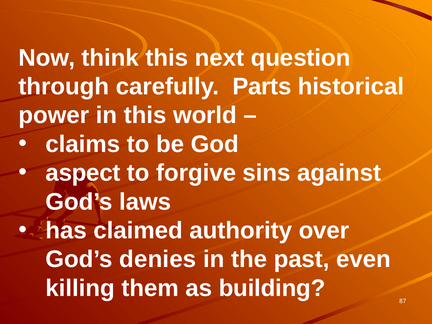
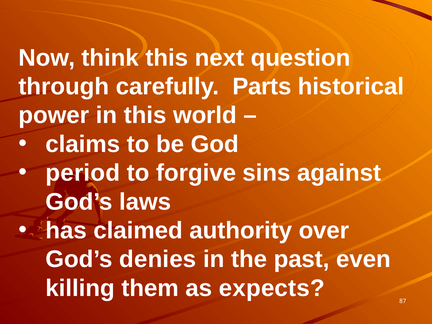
aspect: aspect -> period
building: building -> expects
